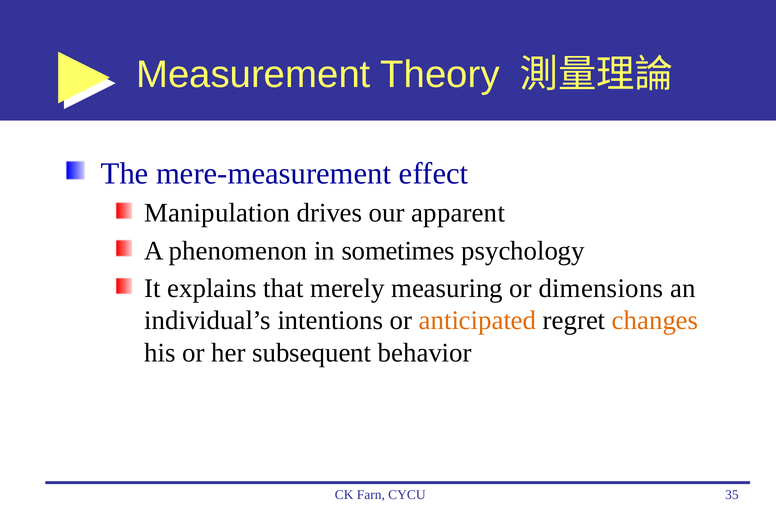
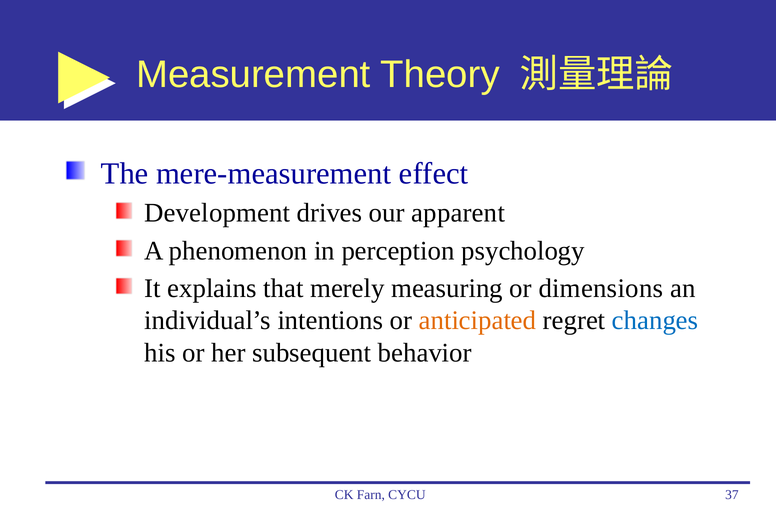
Manipulation: Manipulation -> Development
sometimes: sometimes -> perception
changes colour: orange -> blue
35: 35 -> 37
